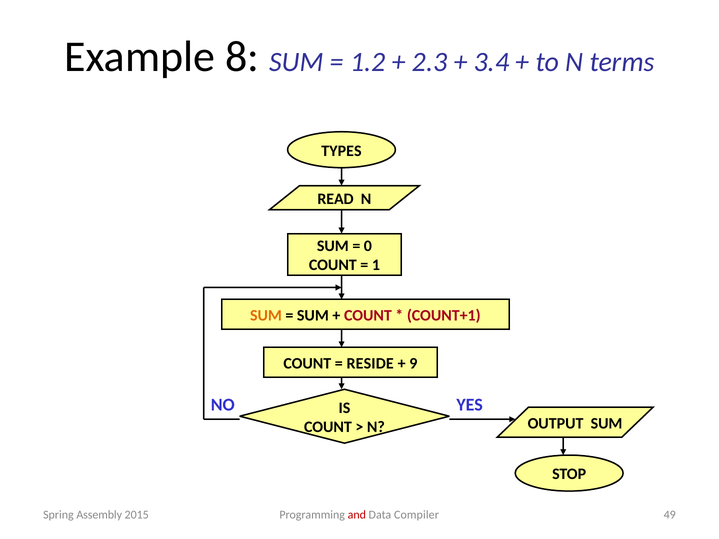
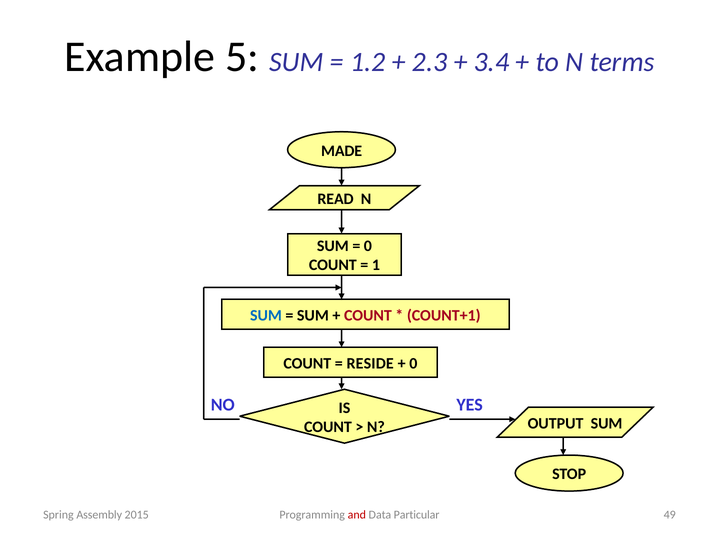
8: 8 -> 5
TYPES: TYPES -> MADE
SUM at (266, 316) colour: orange -> blue
9 at (413, 364): 9 -> 0
Compiler: Compiler -> Particular
